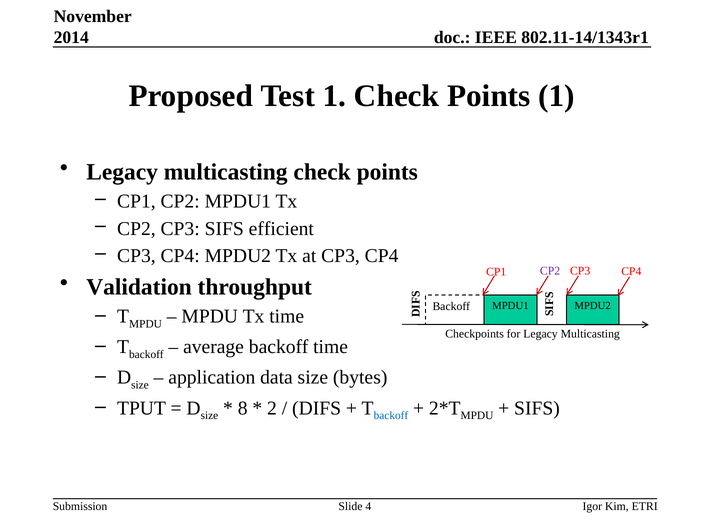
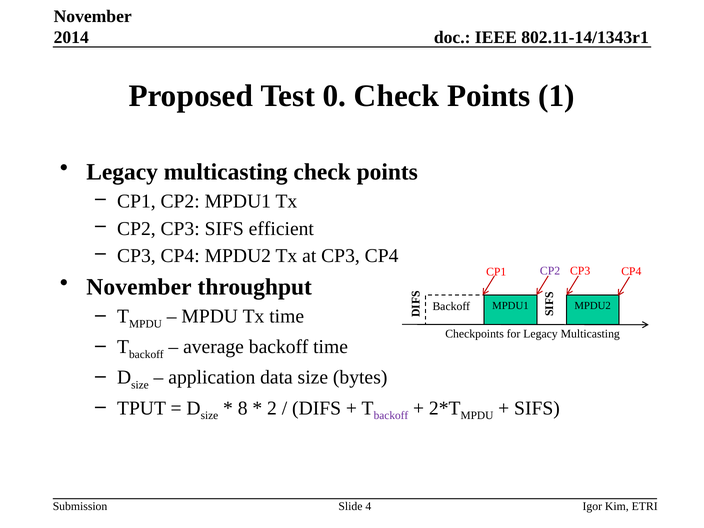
Test 1: 1 -> 0
Validation at (139, 287): Validation -> November
backoff at (391, 416) colour: blue -> purple
